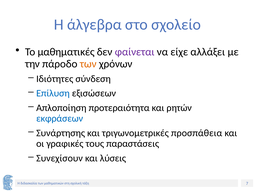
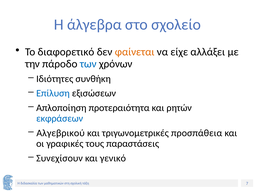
μαθηματικές: μαθηματικές -> διαφορετικό
φαίνεται colour: purple -> orange
των at (88, 64) colour: orange -> blue
σύνδεση: σύνδεση -> συνθήκη
Συνάρτησης: Συνάρτησης -> Αλγεβρικού
λύσεις: λύσεις -> γενικό
